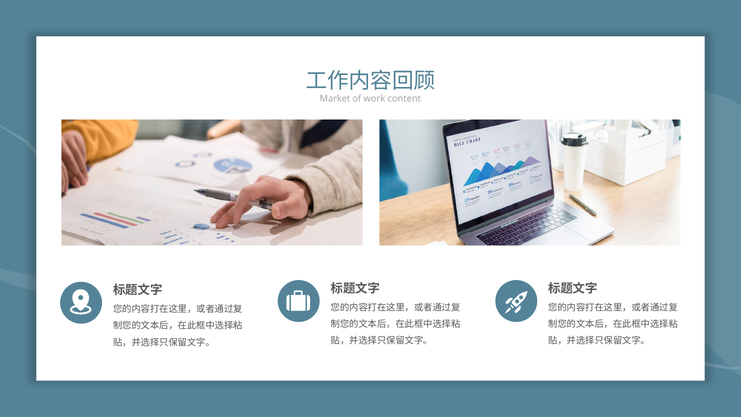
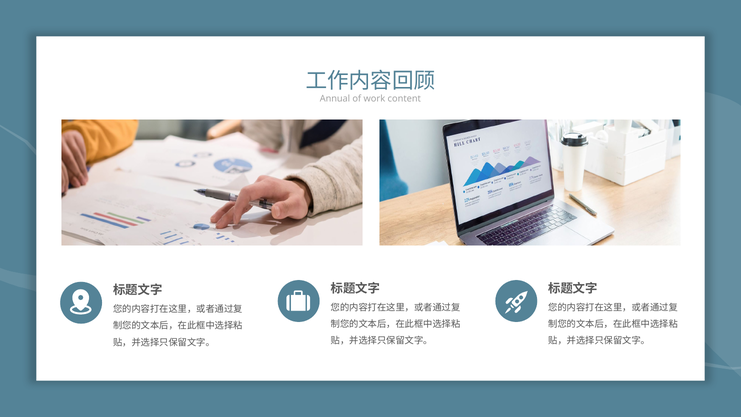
Market: Market -> Annual
